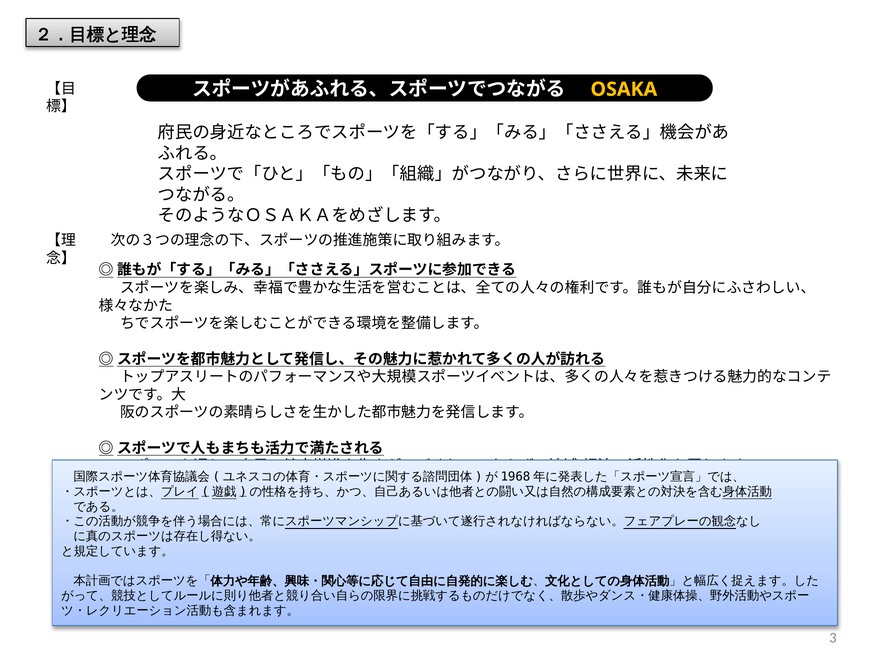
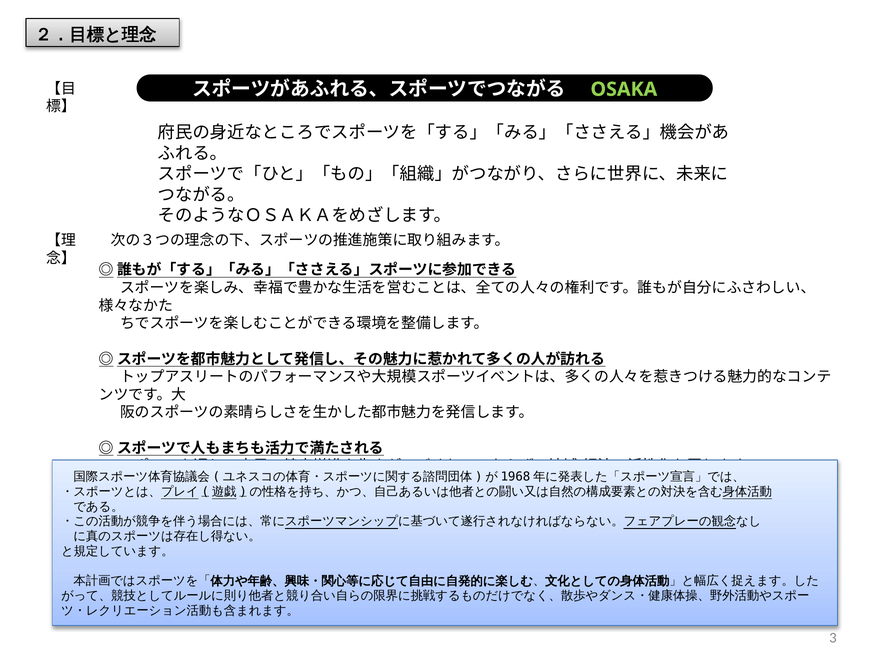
OSAKA colour: yellow -> light green
